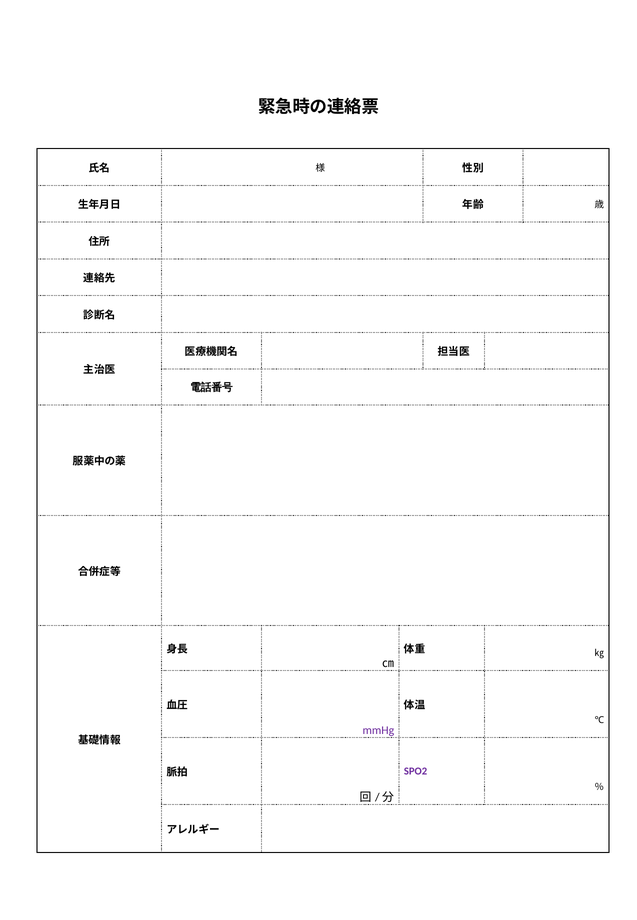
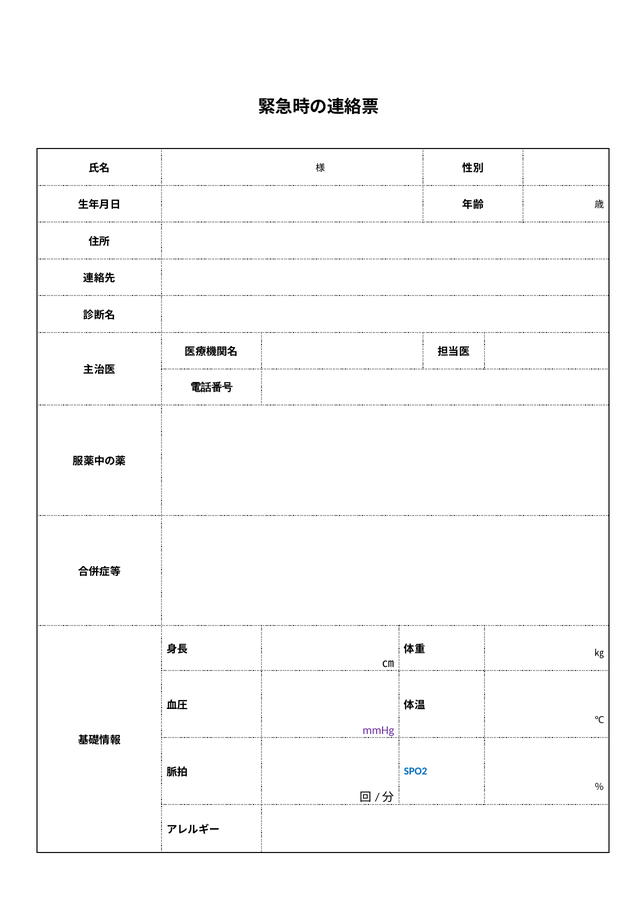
SPO2 colour: purple -> blue
